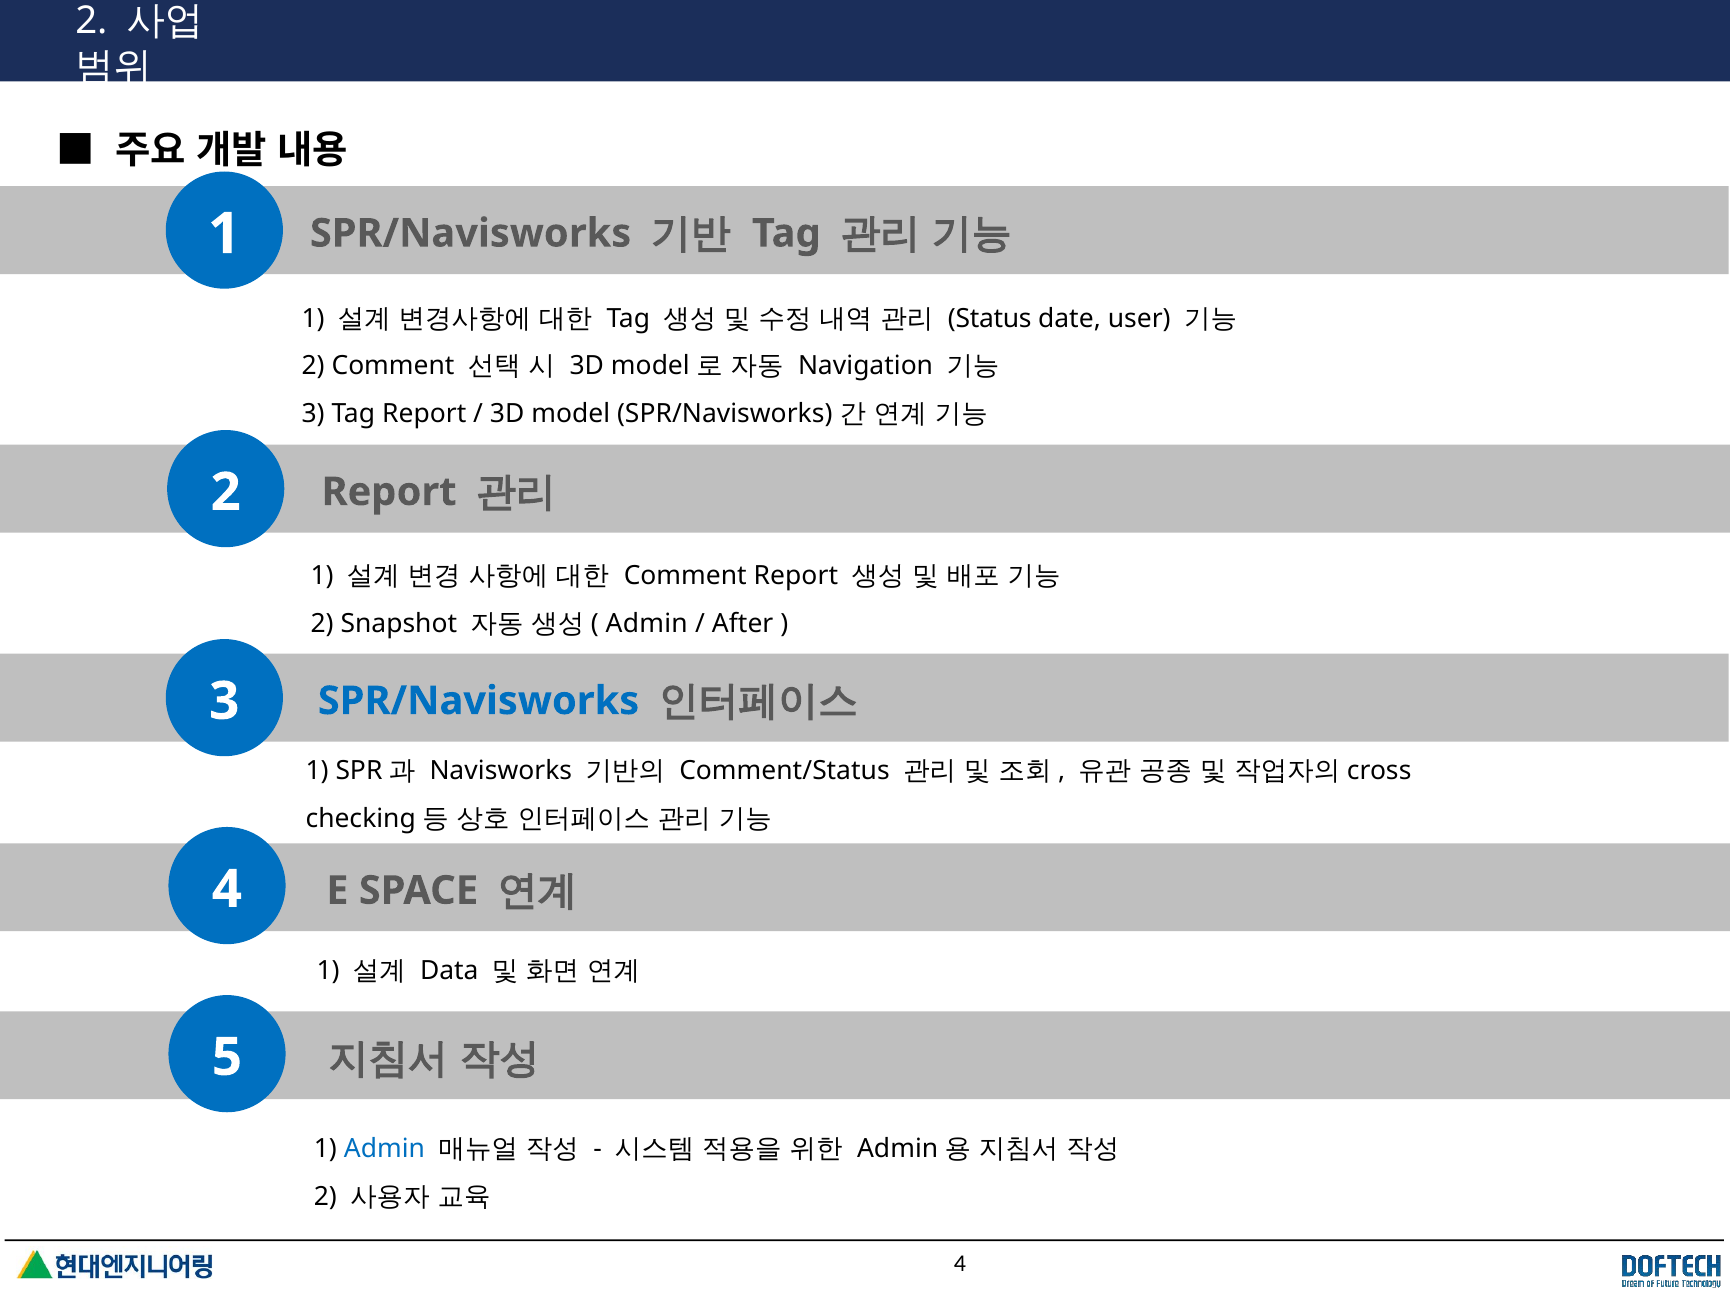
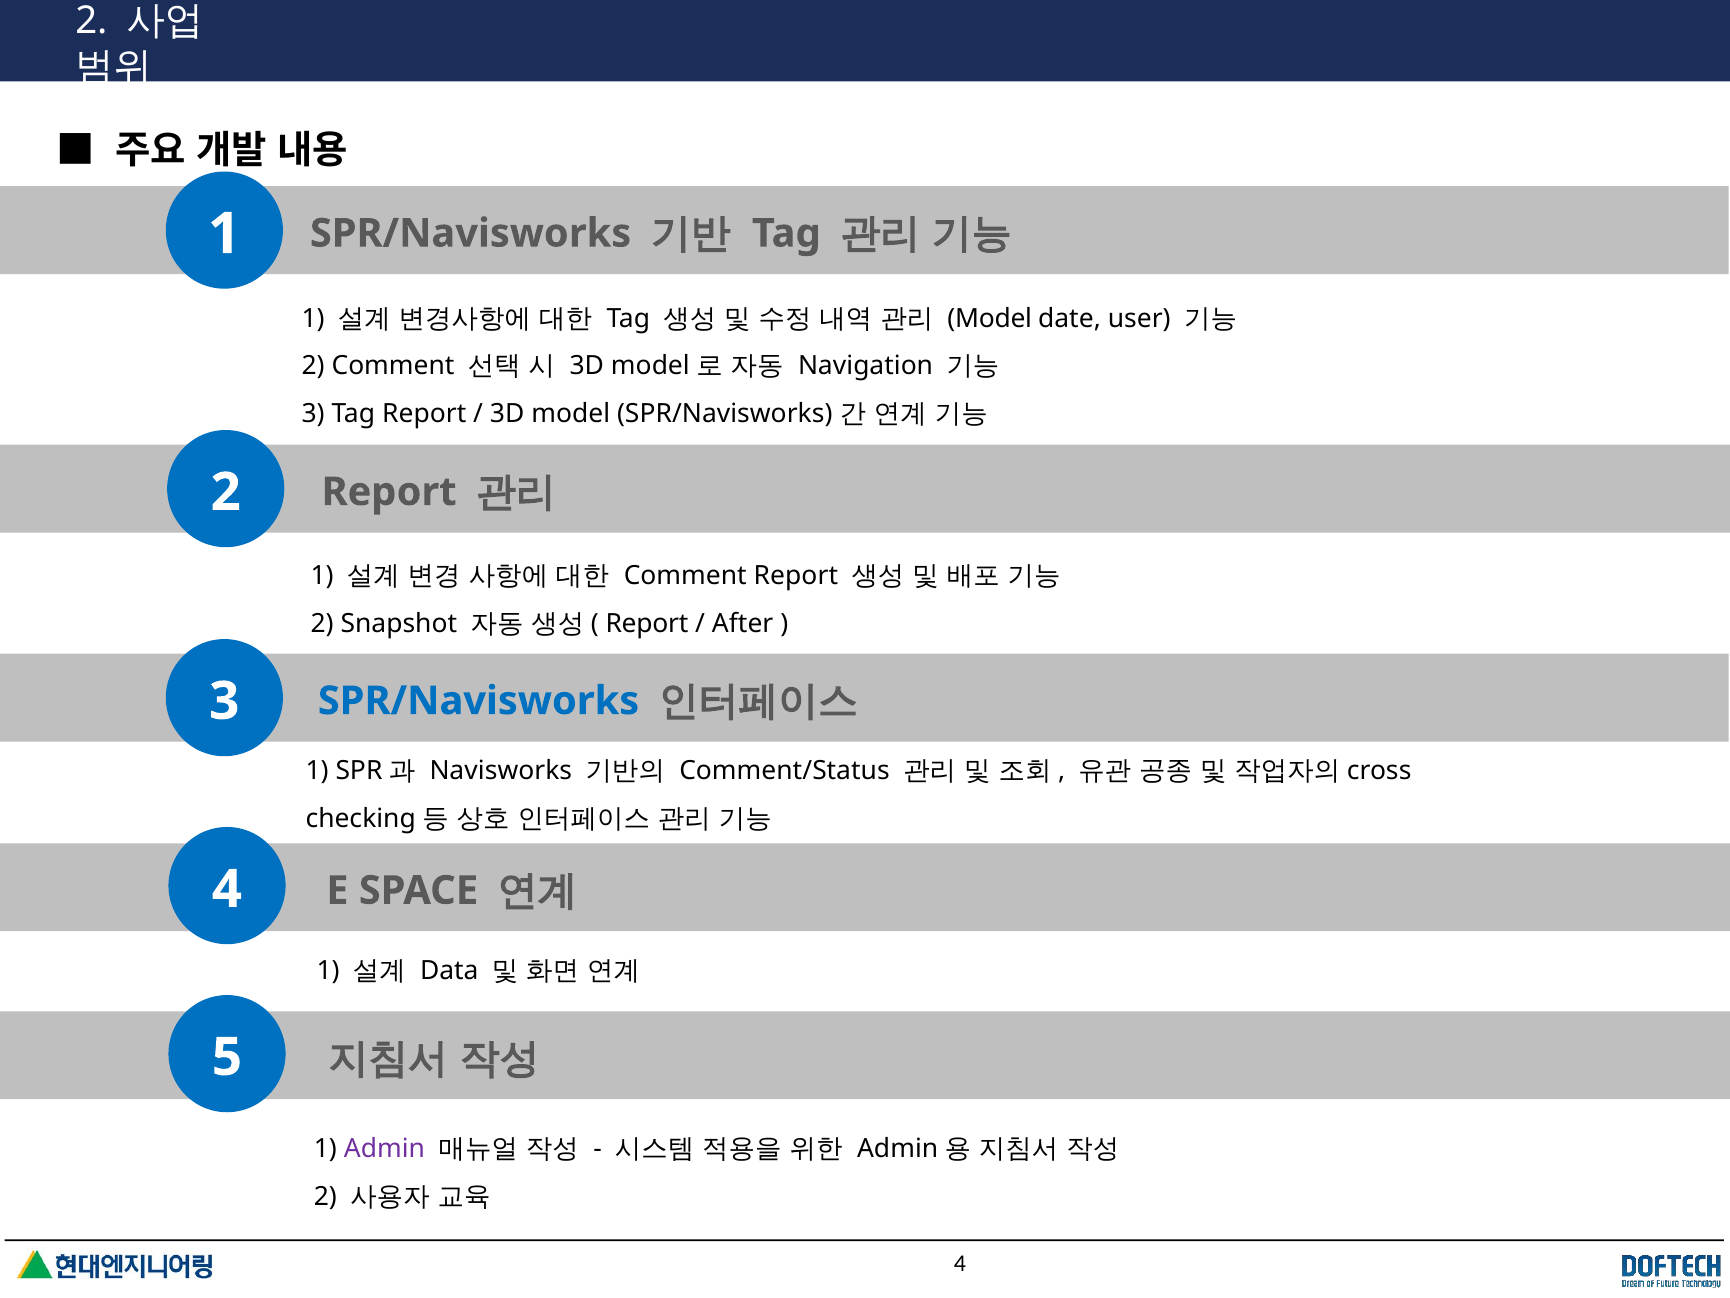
Status at (990, 318): Status -> Model
Admin at (647, 624): Admin -> Report
Admin at (384, 1149) colour: blue -> purple
